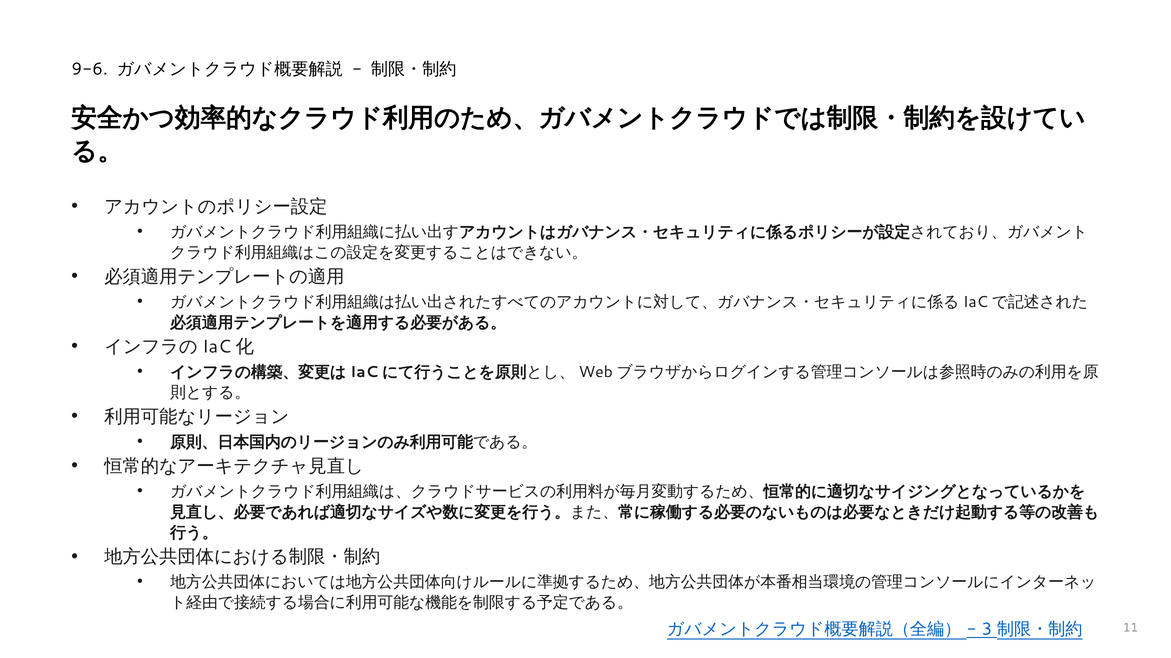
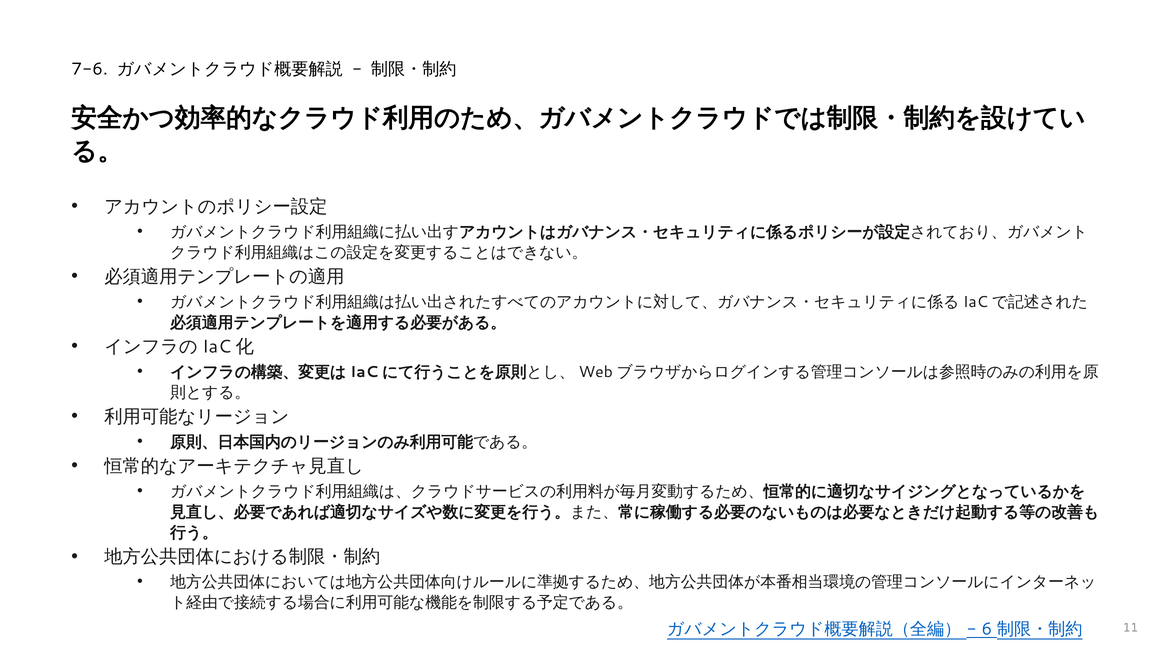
9-6: 9-6 -> 7-6
3: 3 -> 6
